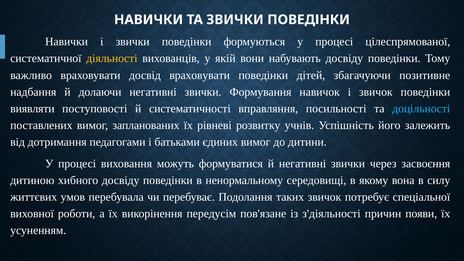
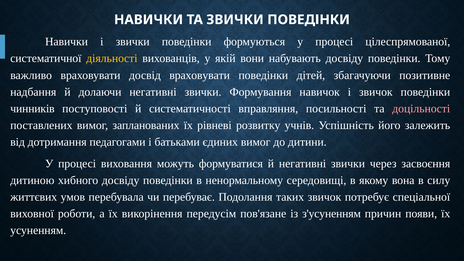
виявляти: виявляти -> чинників
доцільності colour: light blue -> pink
з'діяльності: з'діяльності -> з'усуненням
